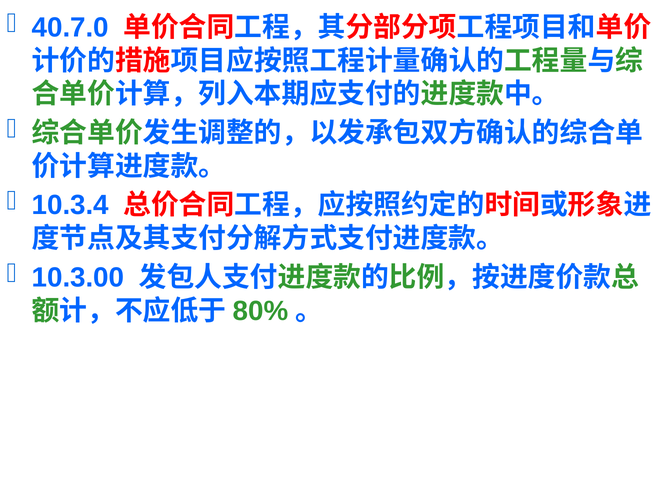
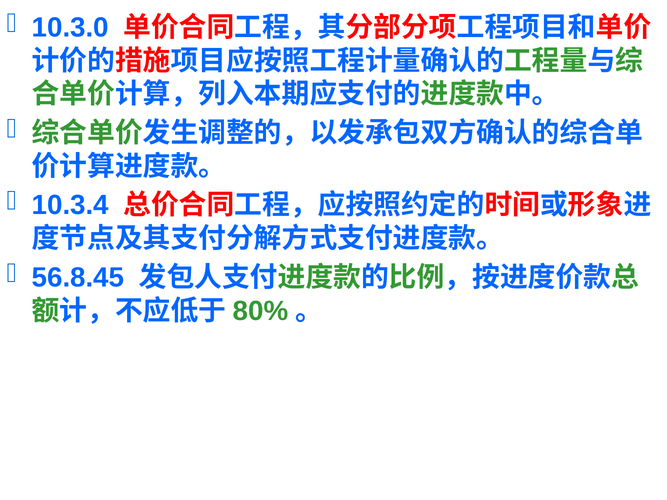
40.7.0: 40.7.0 -> 10.3.0
10.3.00: 10.3.00 -> 56.8.45
